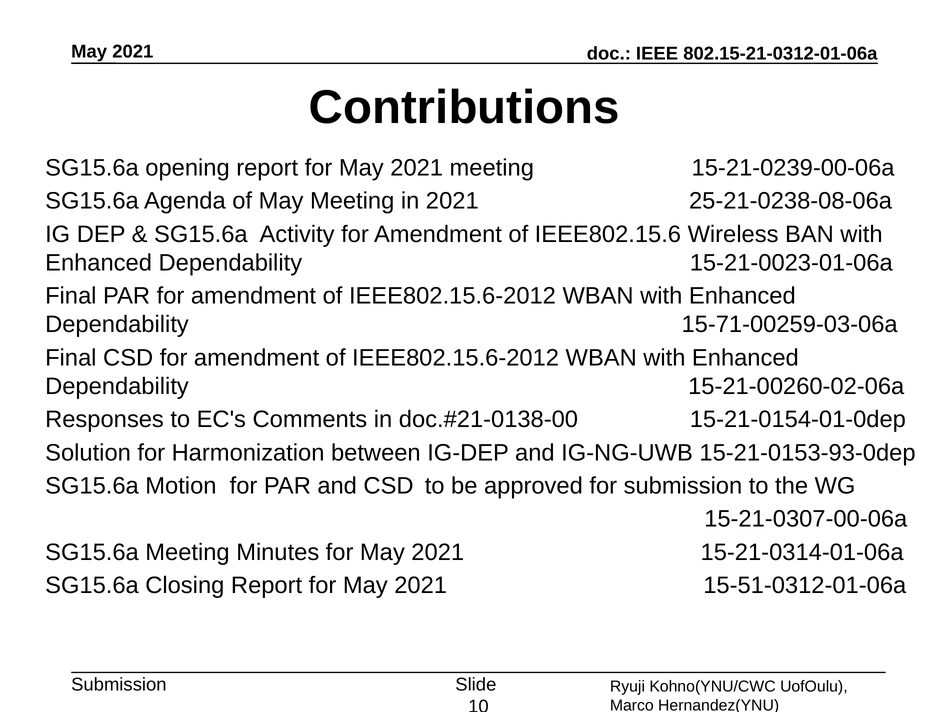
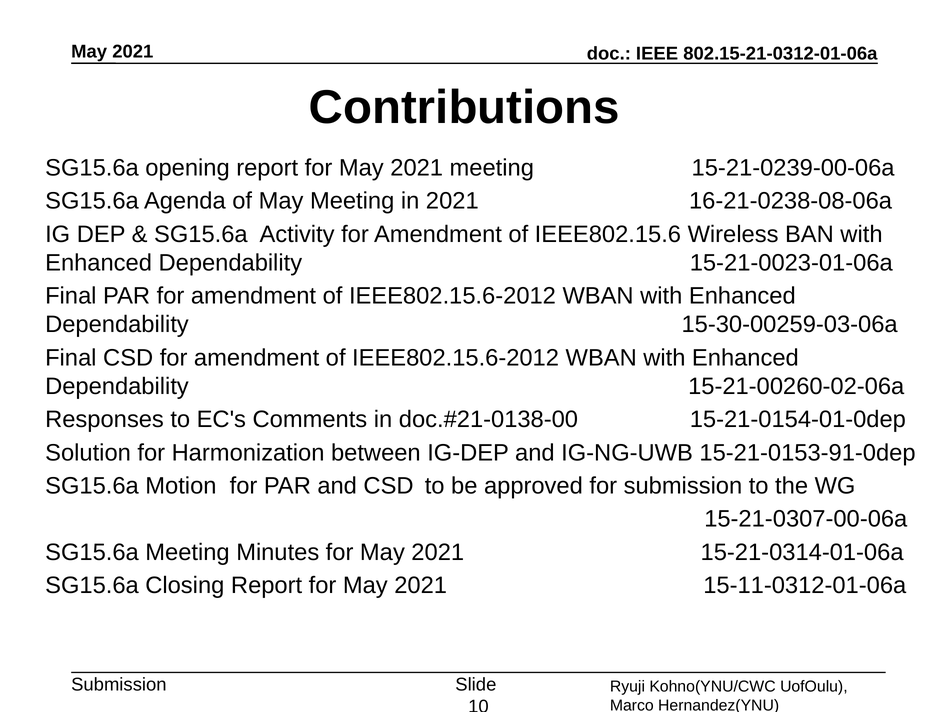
25-21-0238-08-06a: 25-21-0238-08-06a -> 16-21-0238-08-06a
15-71-00259-03-06a: 15-71-00259-03-06a -> 15-30-00259-03-06a
15-21-0153-93-0dep: 15-21-0153-93-0dep -> 15-21-0153-91-0dep
15-51-0312-01-06a: 15-51-0312-01-06a -> 15-11-0312-01-06a
